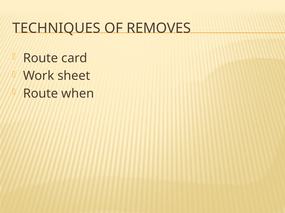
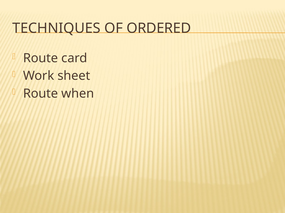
REMOVES: REMOVES -> ORDERED
